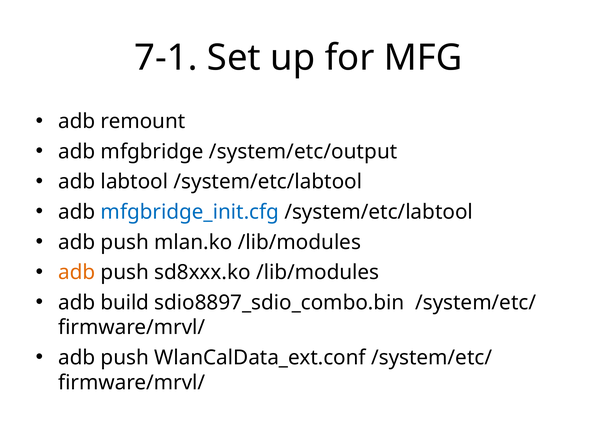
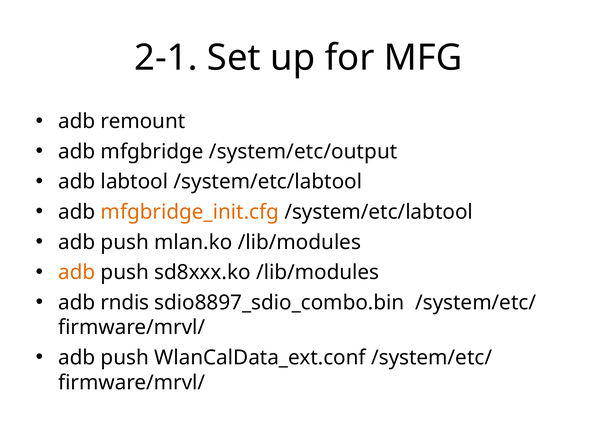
7-1: 7-1 -> 2-1
mfgbridge_init.cfg colour: blue -> orange
build: build -> rndis
